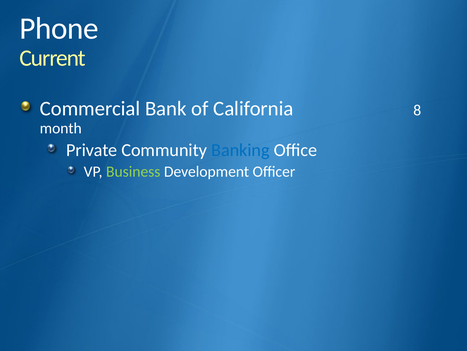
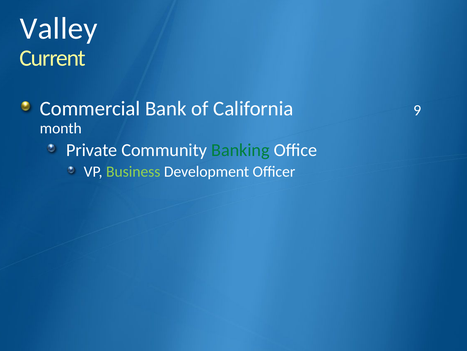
Phone: Phone -> Valley
8: 8 -> 9
Banking colour: blue -> green
